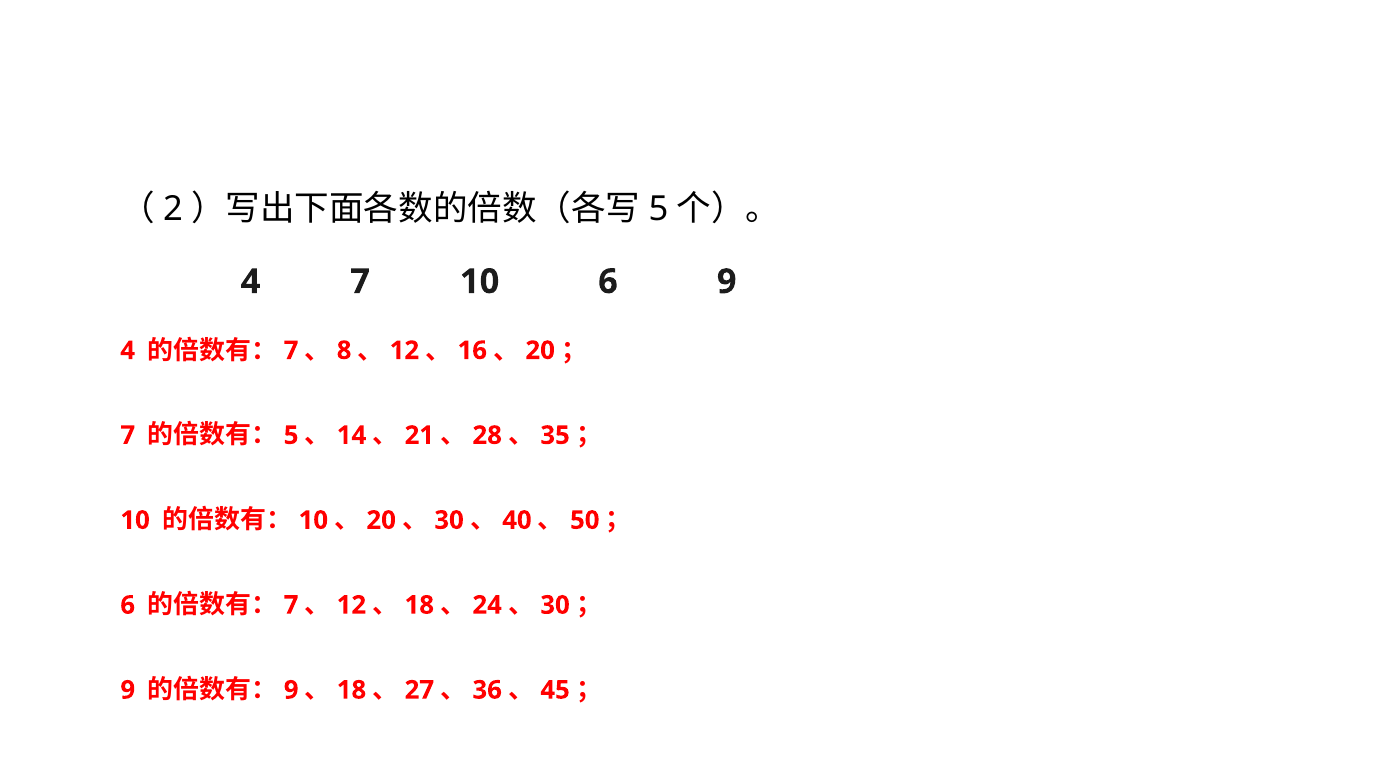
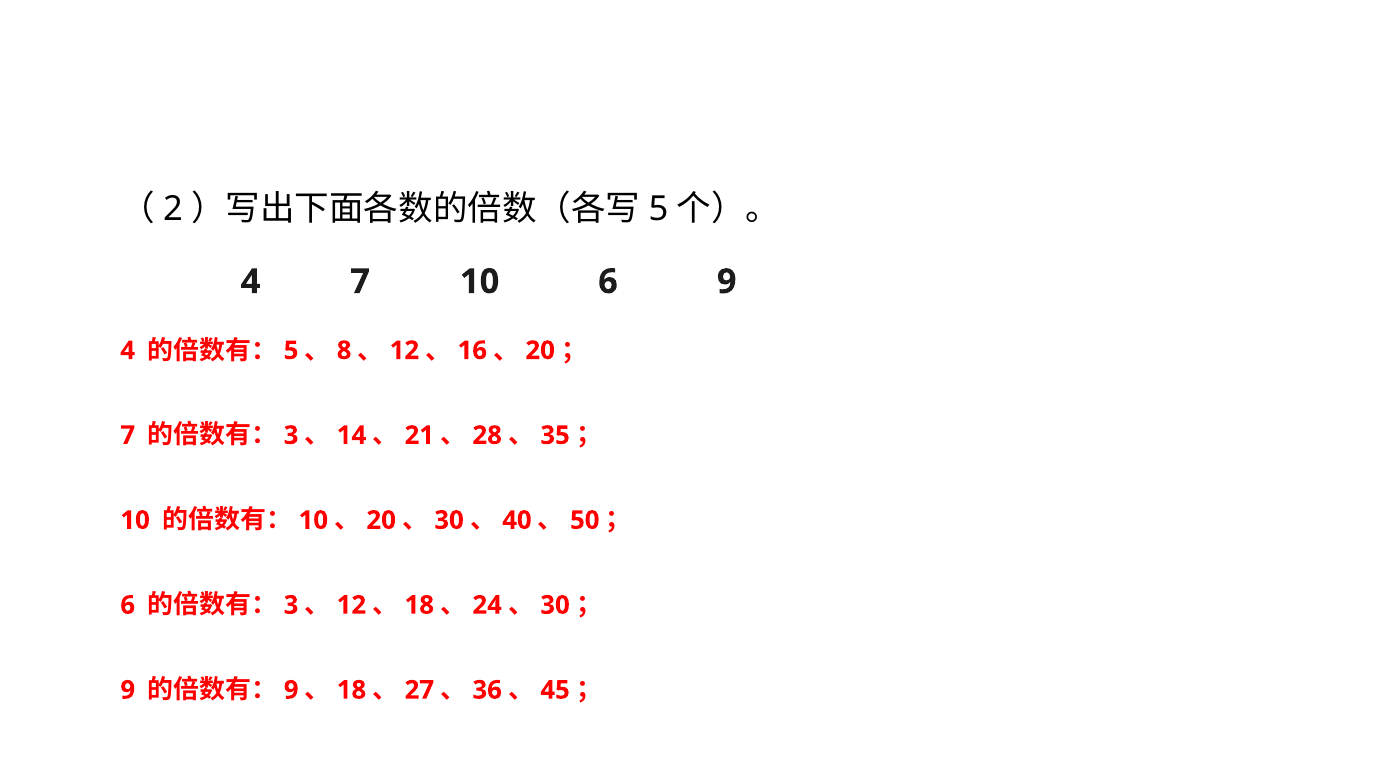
7 at (291, 351): 7 -> 5
5 at (291, 436): 5 -> 3
7 at (291, 605): 7 -> 3
